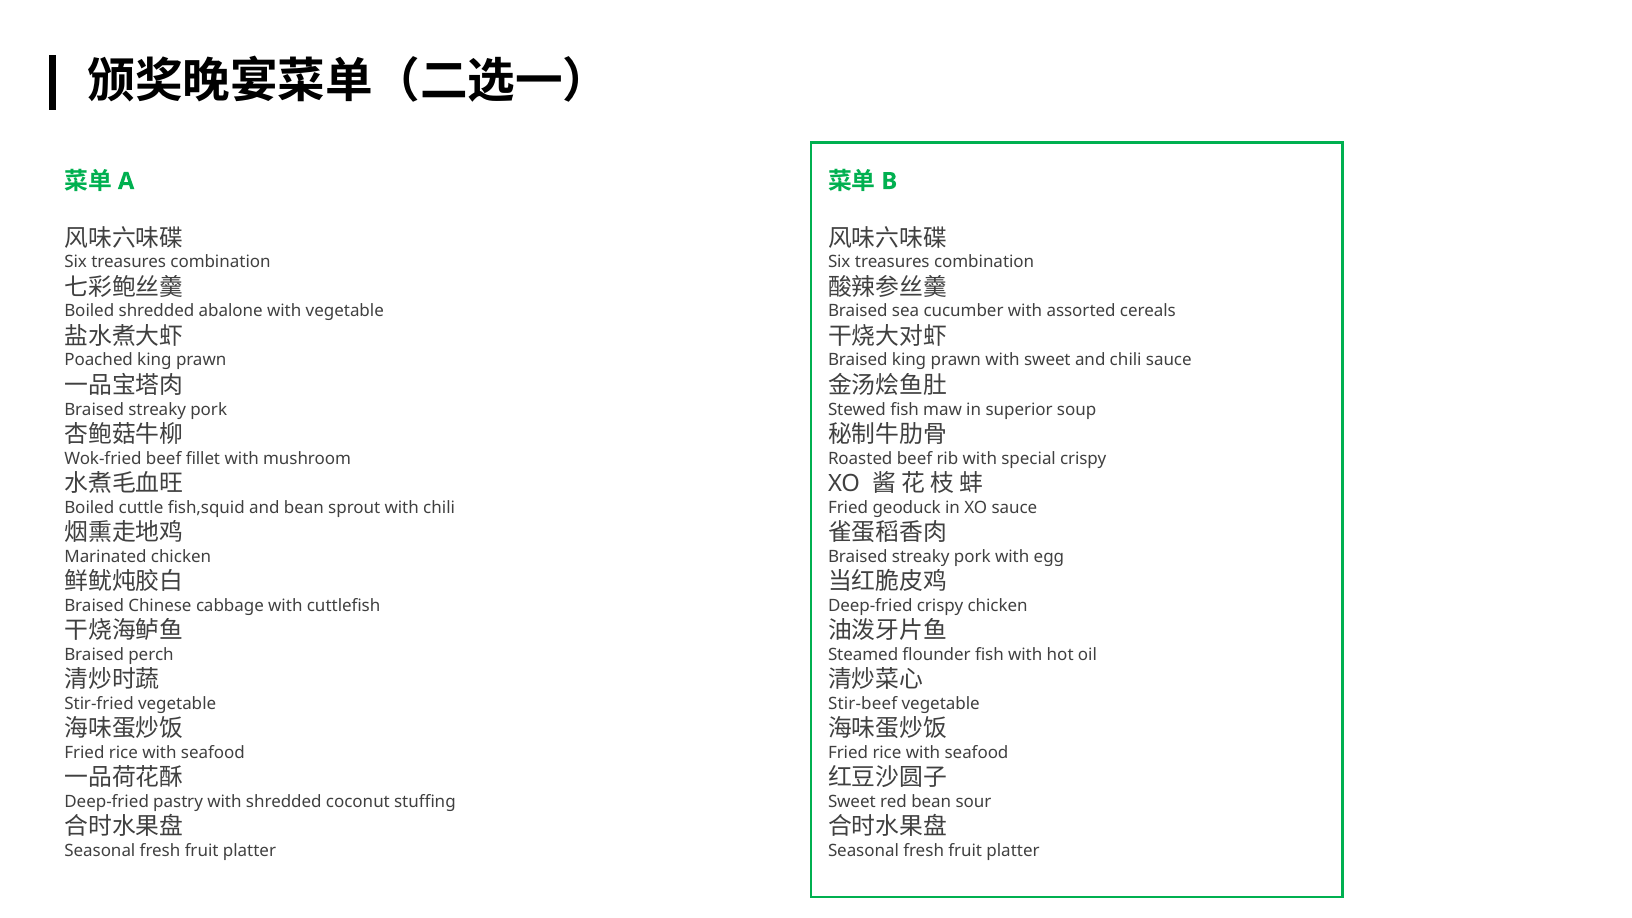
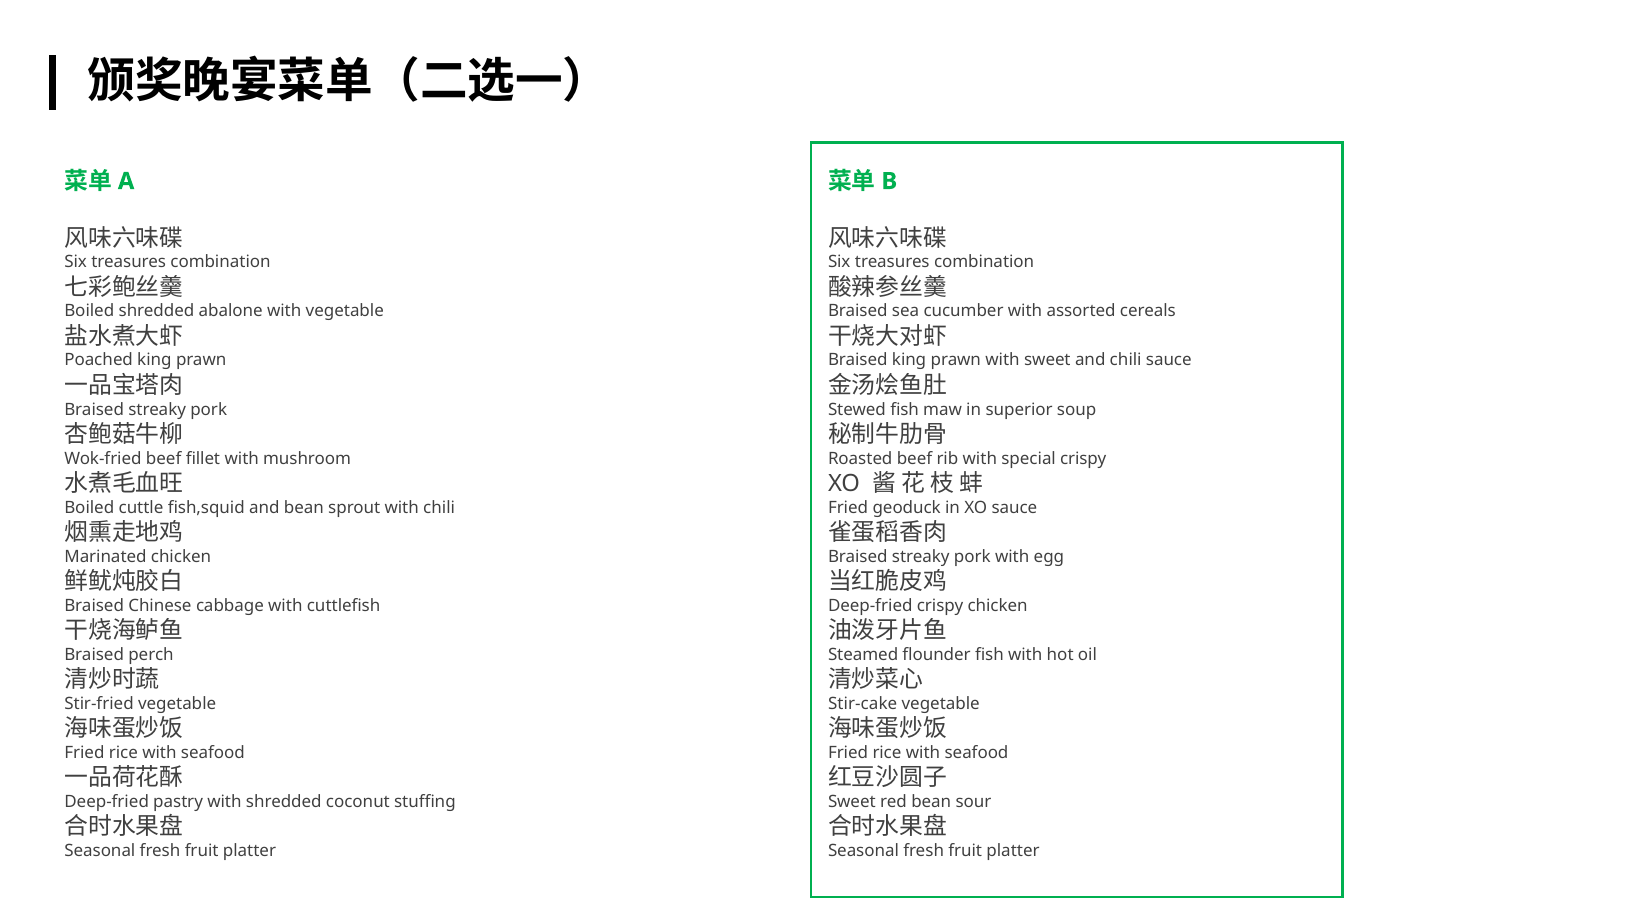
Stir-beef: Stir-beef -> Stir-cake
